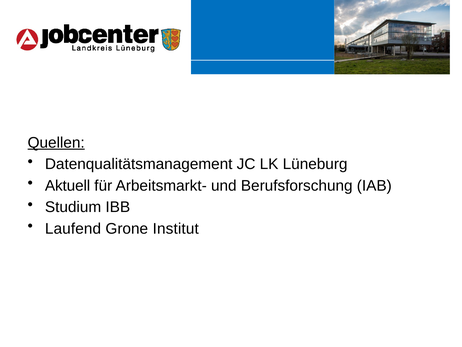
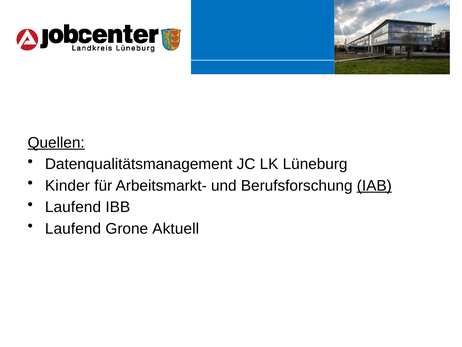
Aktuell: Aktuell -> Kinder
IAB underline: none -> present
Studium at (73, 207): Studium -> Laufend
Institut: Institut -> Aktuell
